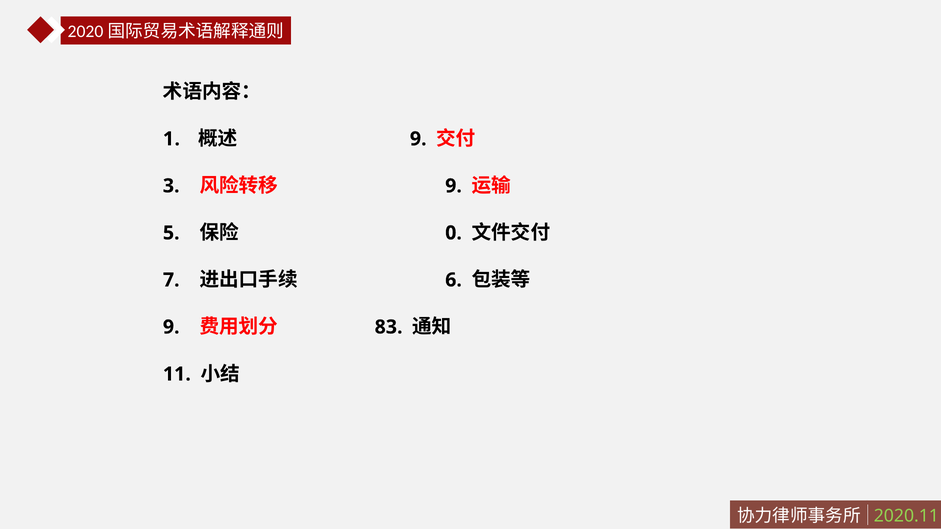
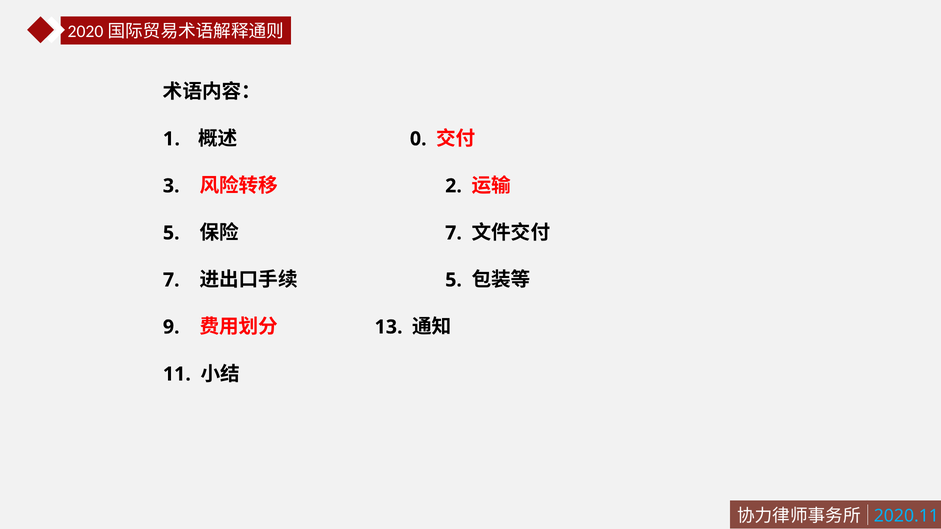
9 at (418, 139): 9 -> 0
9 at (454, 186): 9 -> 2
0 at (454, 233): 0 -> 7
6 at (454, 280): 6 -> 5
83: 83 -> 13
2020.11 colour: light green -> light blue
